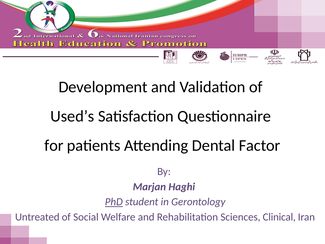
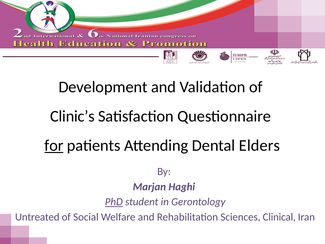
Used’s: Used’s -> Clinic’s
for underline: none -> present
Factor: Factor -> Elders
